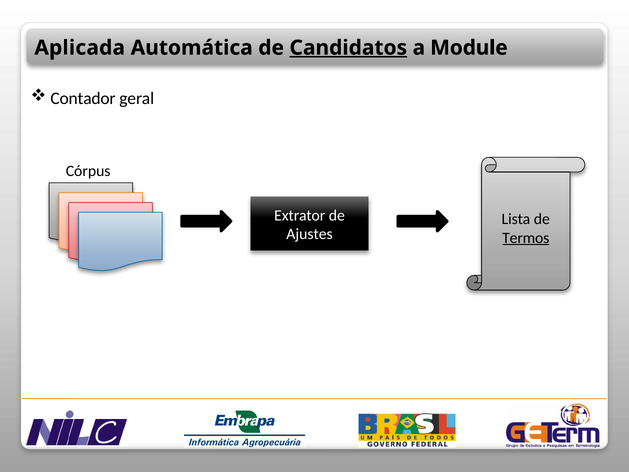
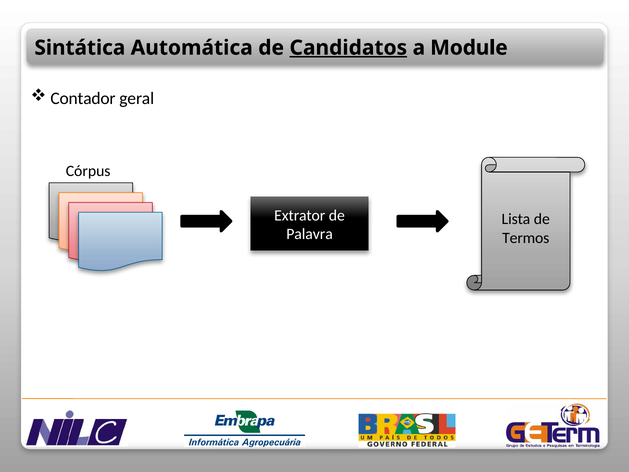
Aplicada: Aplicada -> Sintática
Ajustes: Ajustes -> Palavra
Termos underline: present -> none
